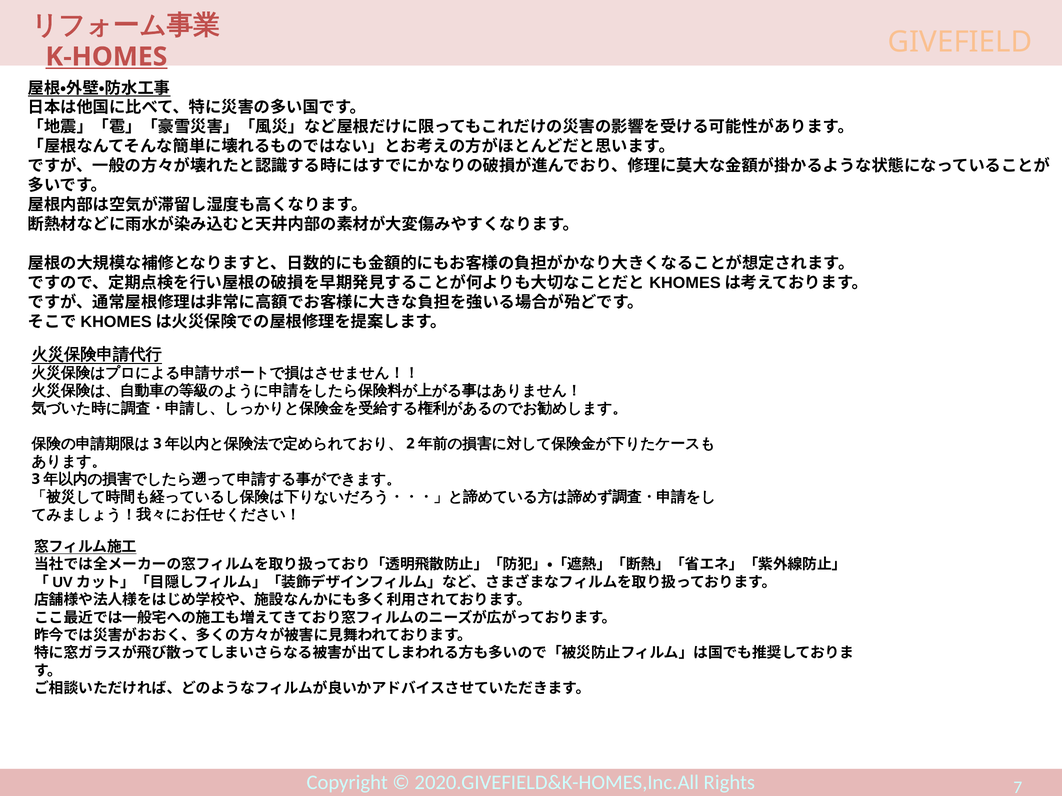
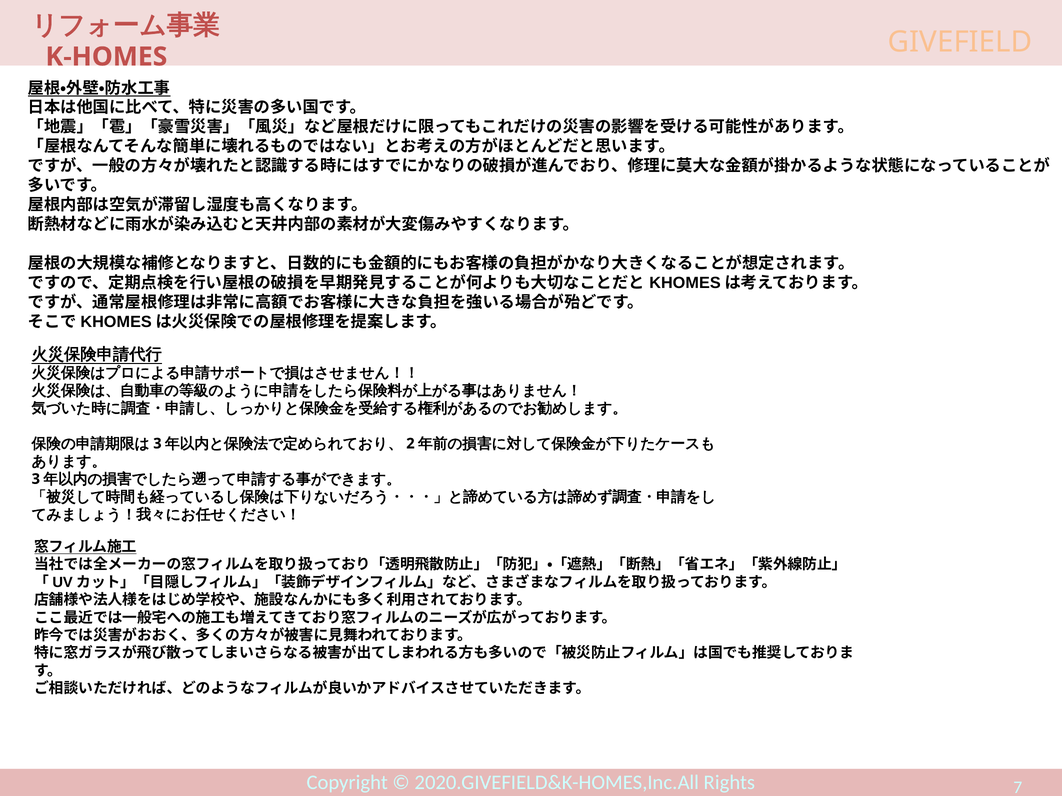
K-HOMES underline: present -> none
